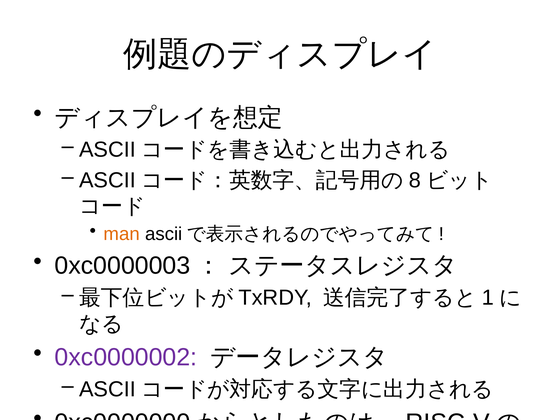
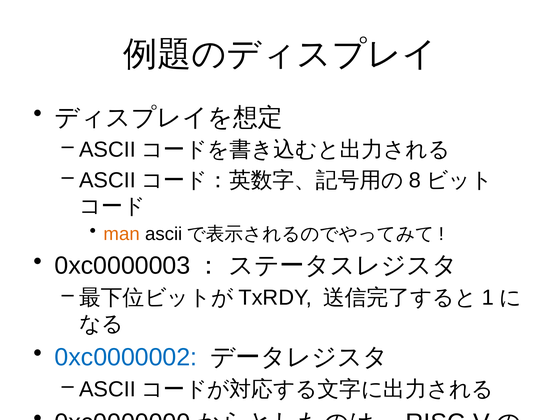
0xc0000002 colour: purple -> blue
